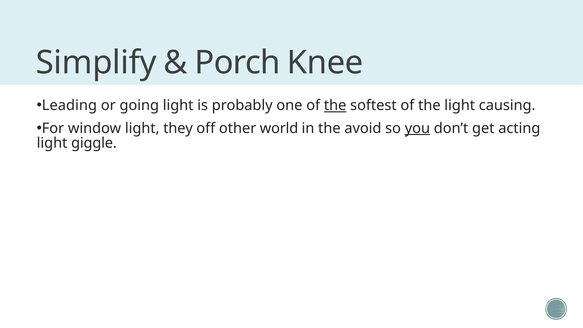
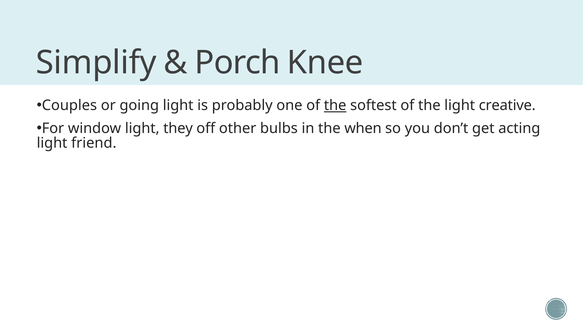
Leading: Leading -> Couples
causing: causing -> creative
world: world -> bulbs
avoid: avoid -> when
you underline: present -> none
giggle: giggle -> friend
